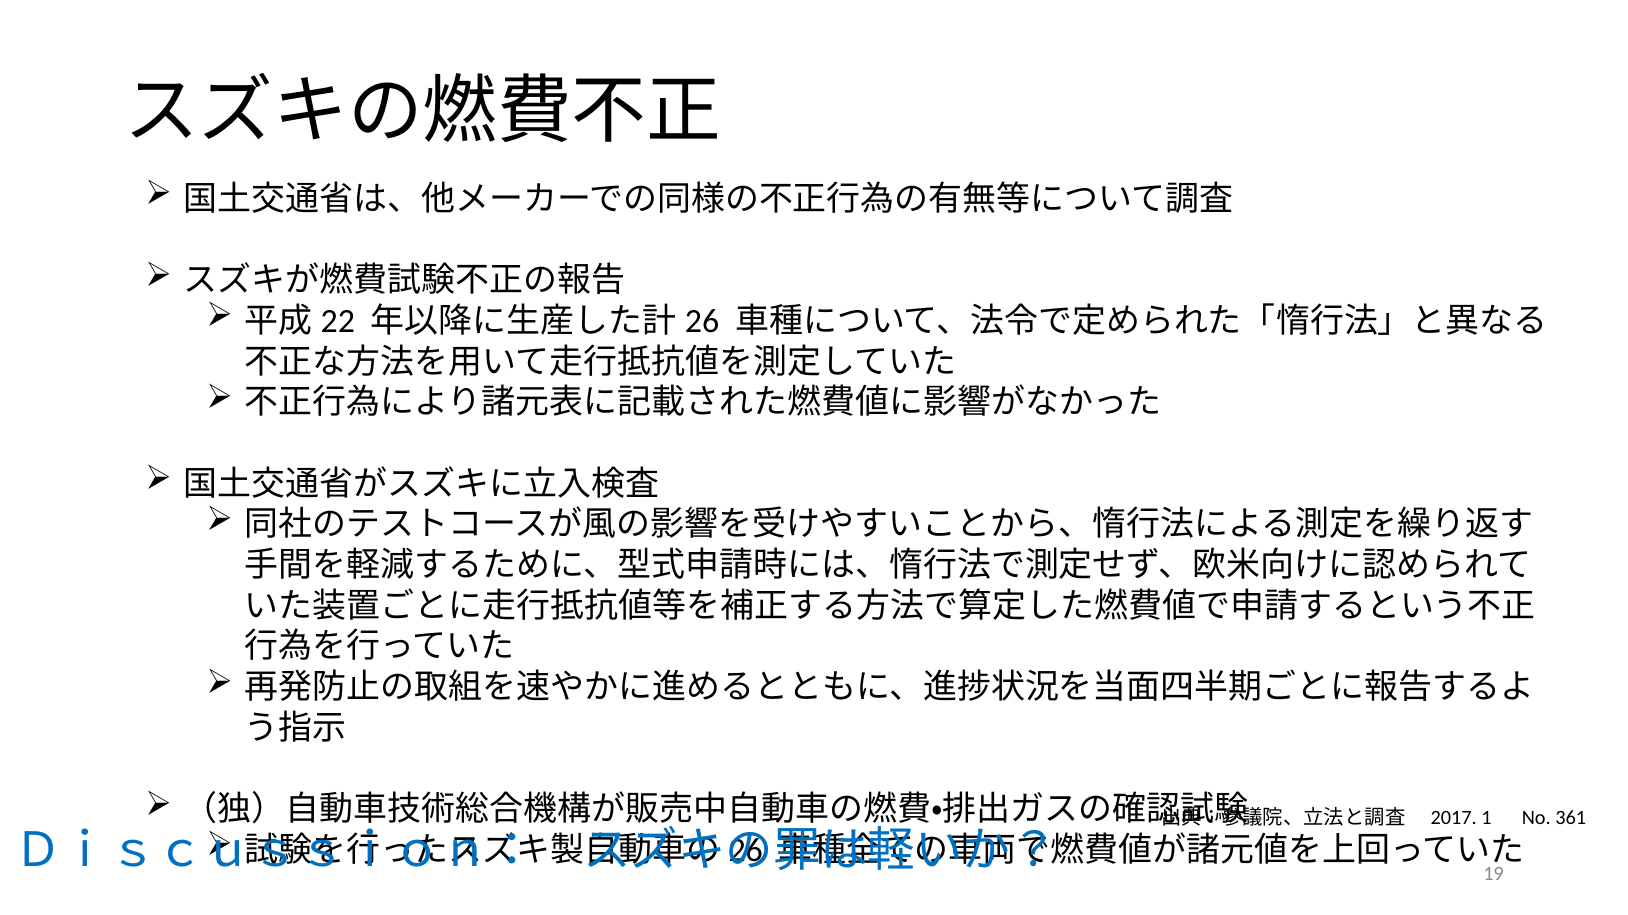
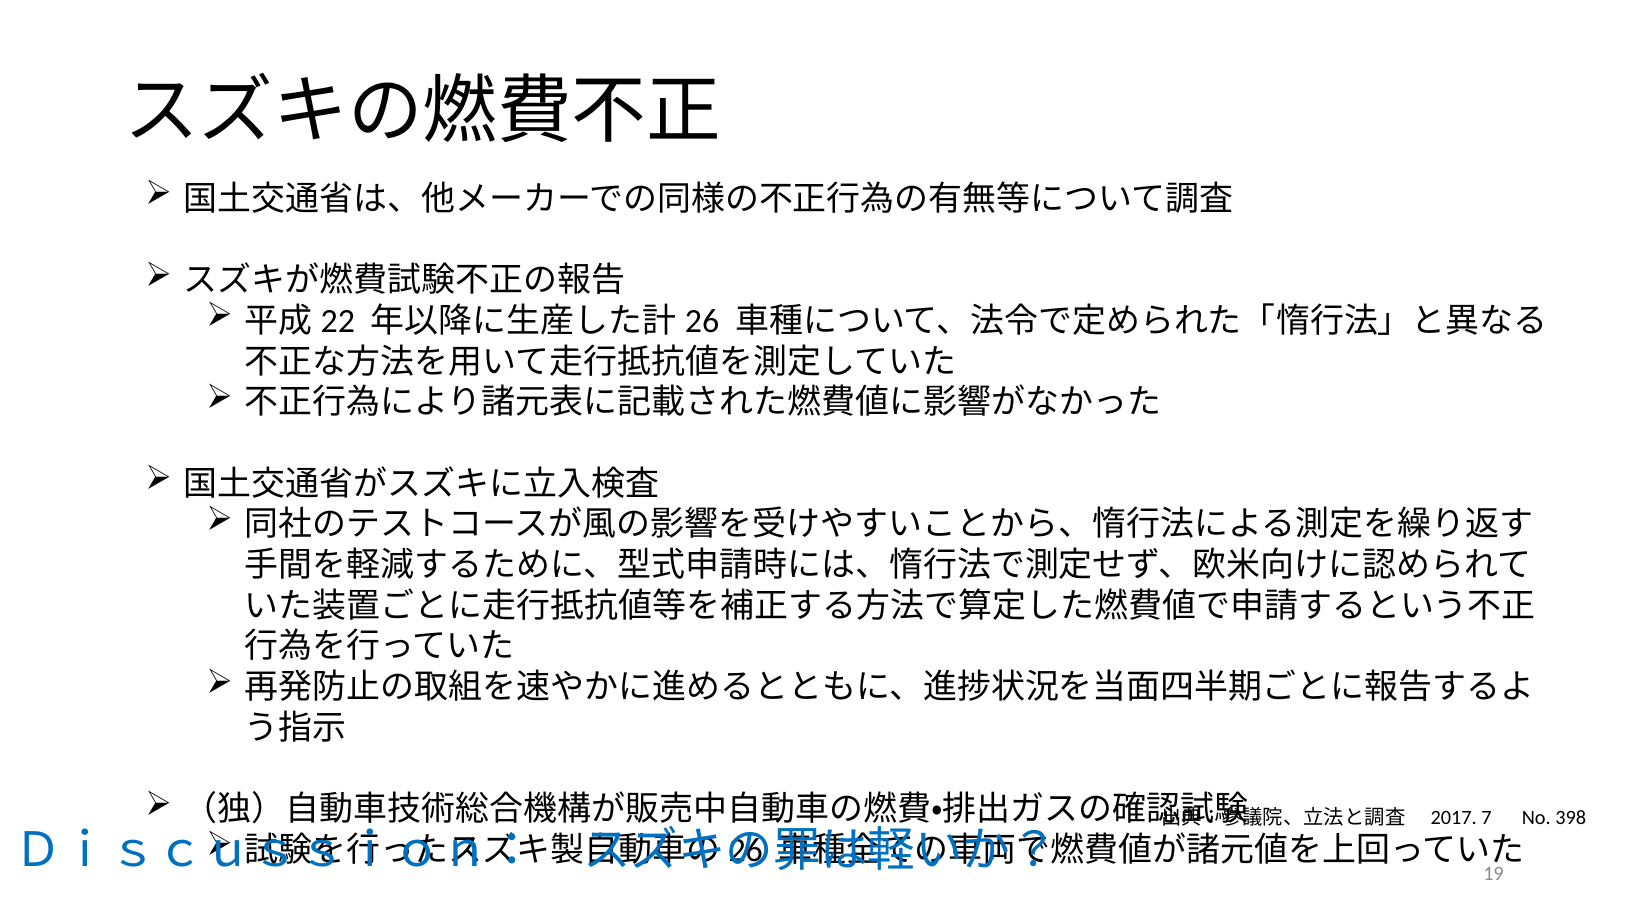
1: 1 -> 7
361: 361 -> 398
